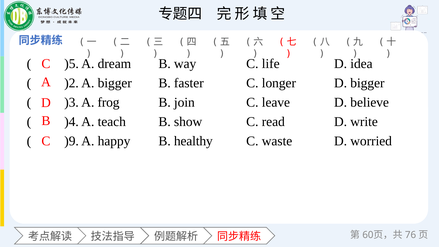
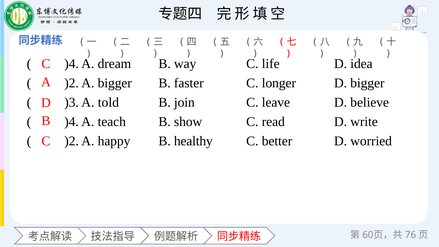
)5 at (72, 64): )5 -> )4
frog: frog -> told
)9 at (72, 141): )9 -> )2
waste: waste -> better
